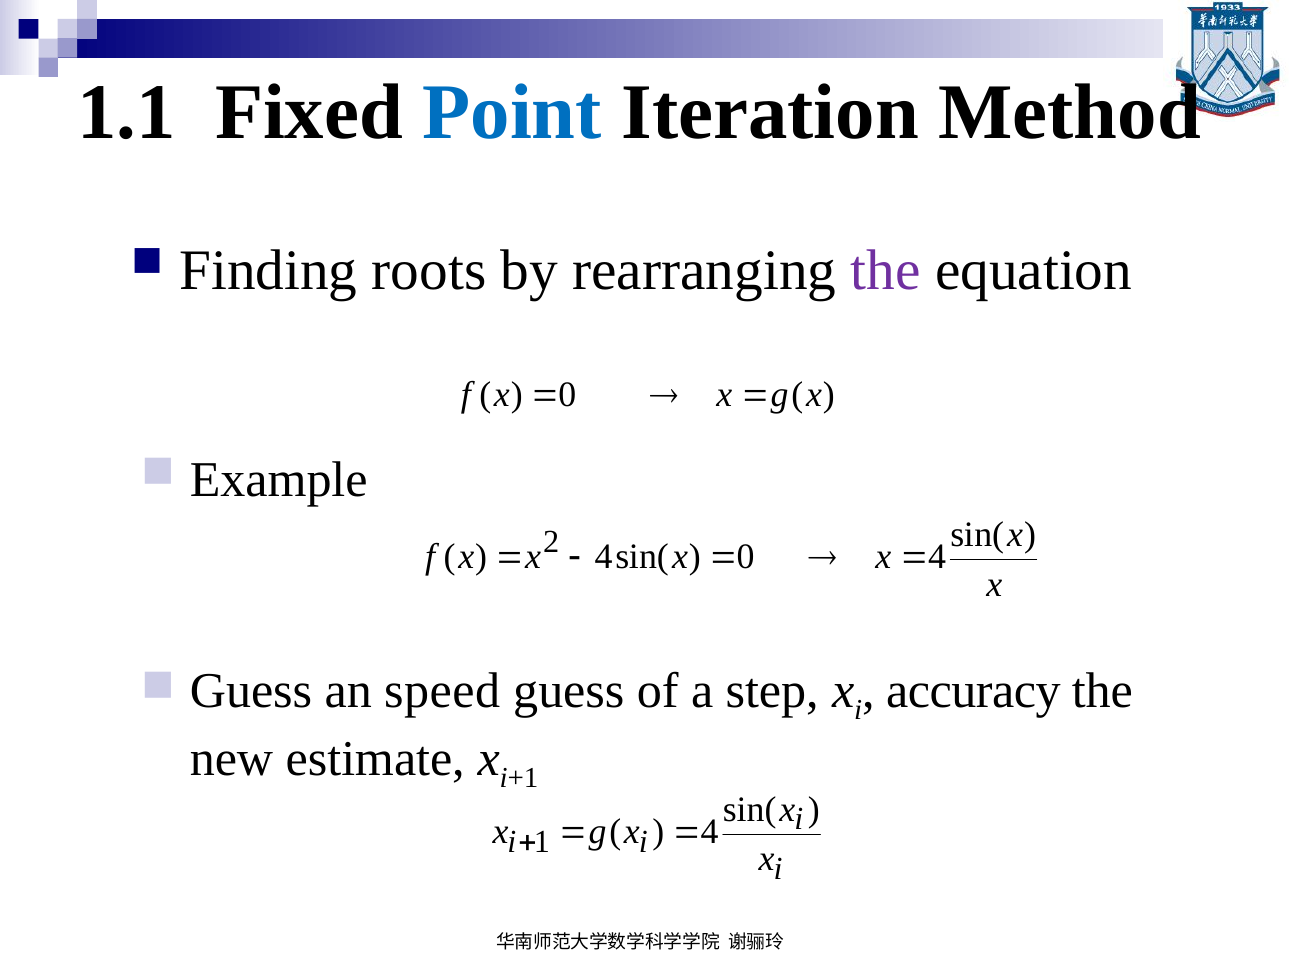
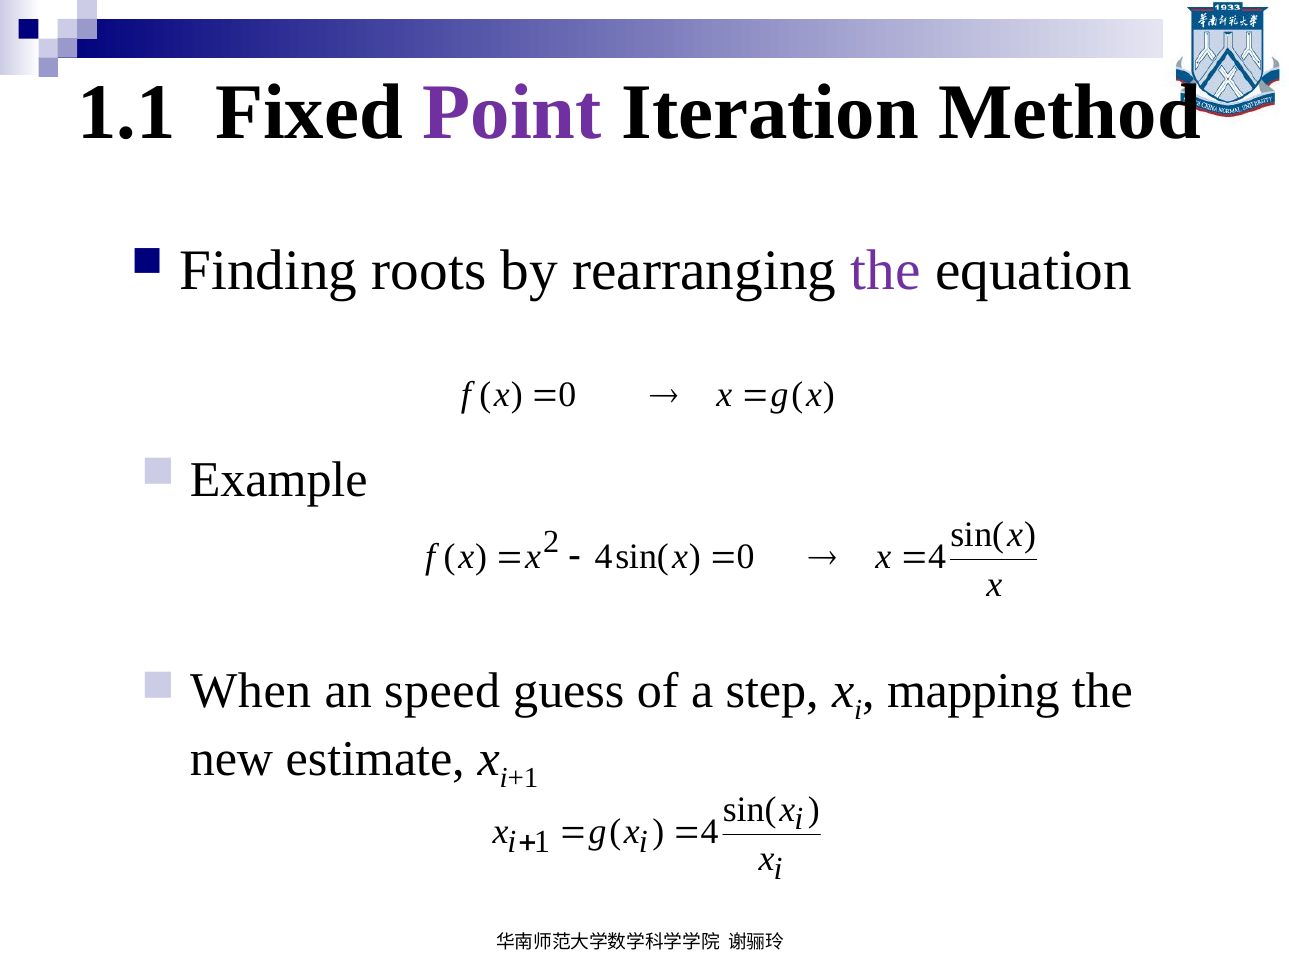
Point colour: blue -> purple
Guess at (251, 691): Guess -> When
accuracy: accuracy -> mapping
